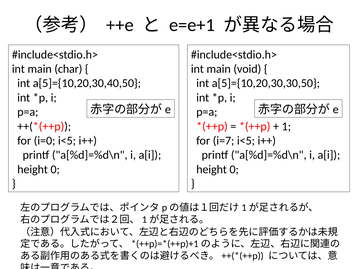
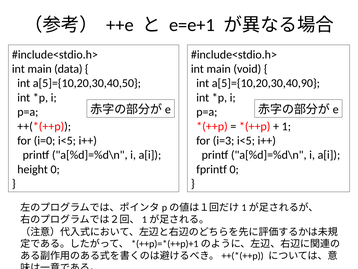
char: char -> data
a[5]={10,20,30,30,50: a[5]={10,20,30,30,50 -> a[5]={10,20,30,40,90
i=7: i=7 -> i=3
height at (212, 169): height -> fprintf
